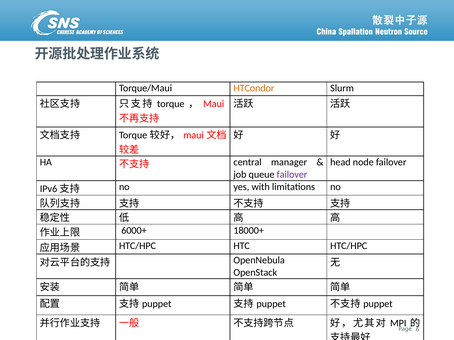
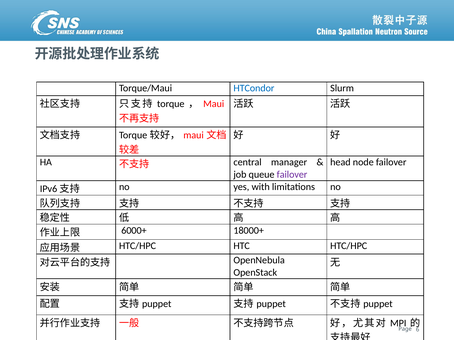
HTCondor colour: orange -> blue
